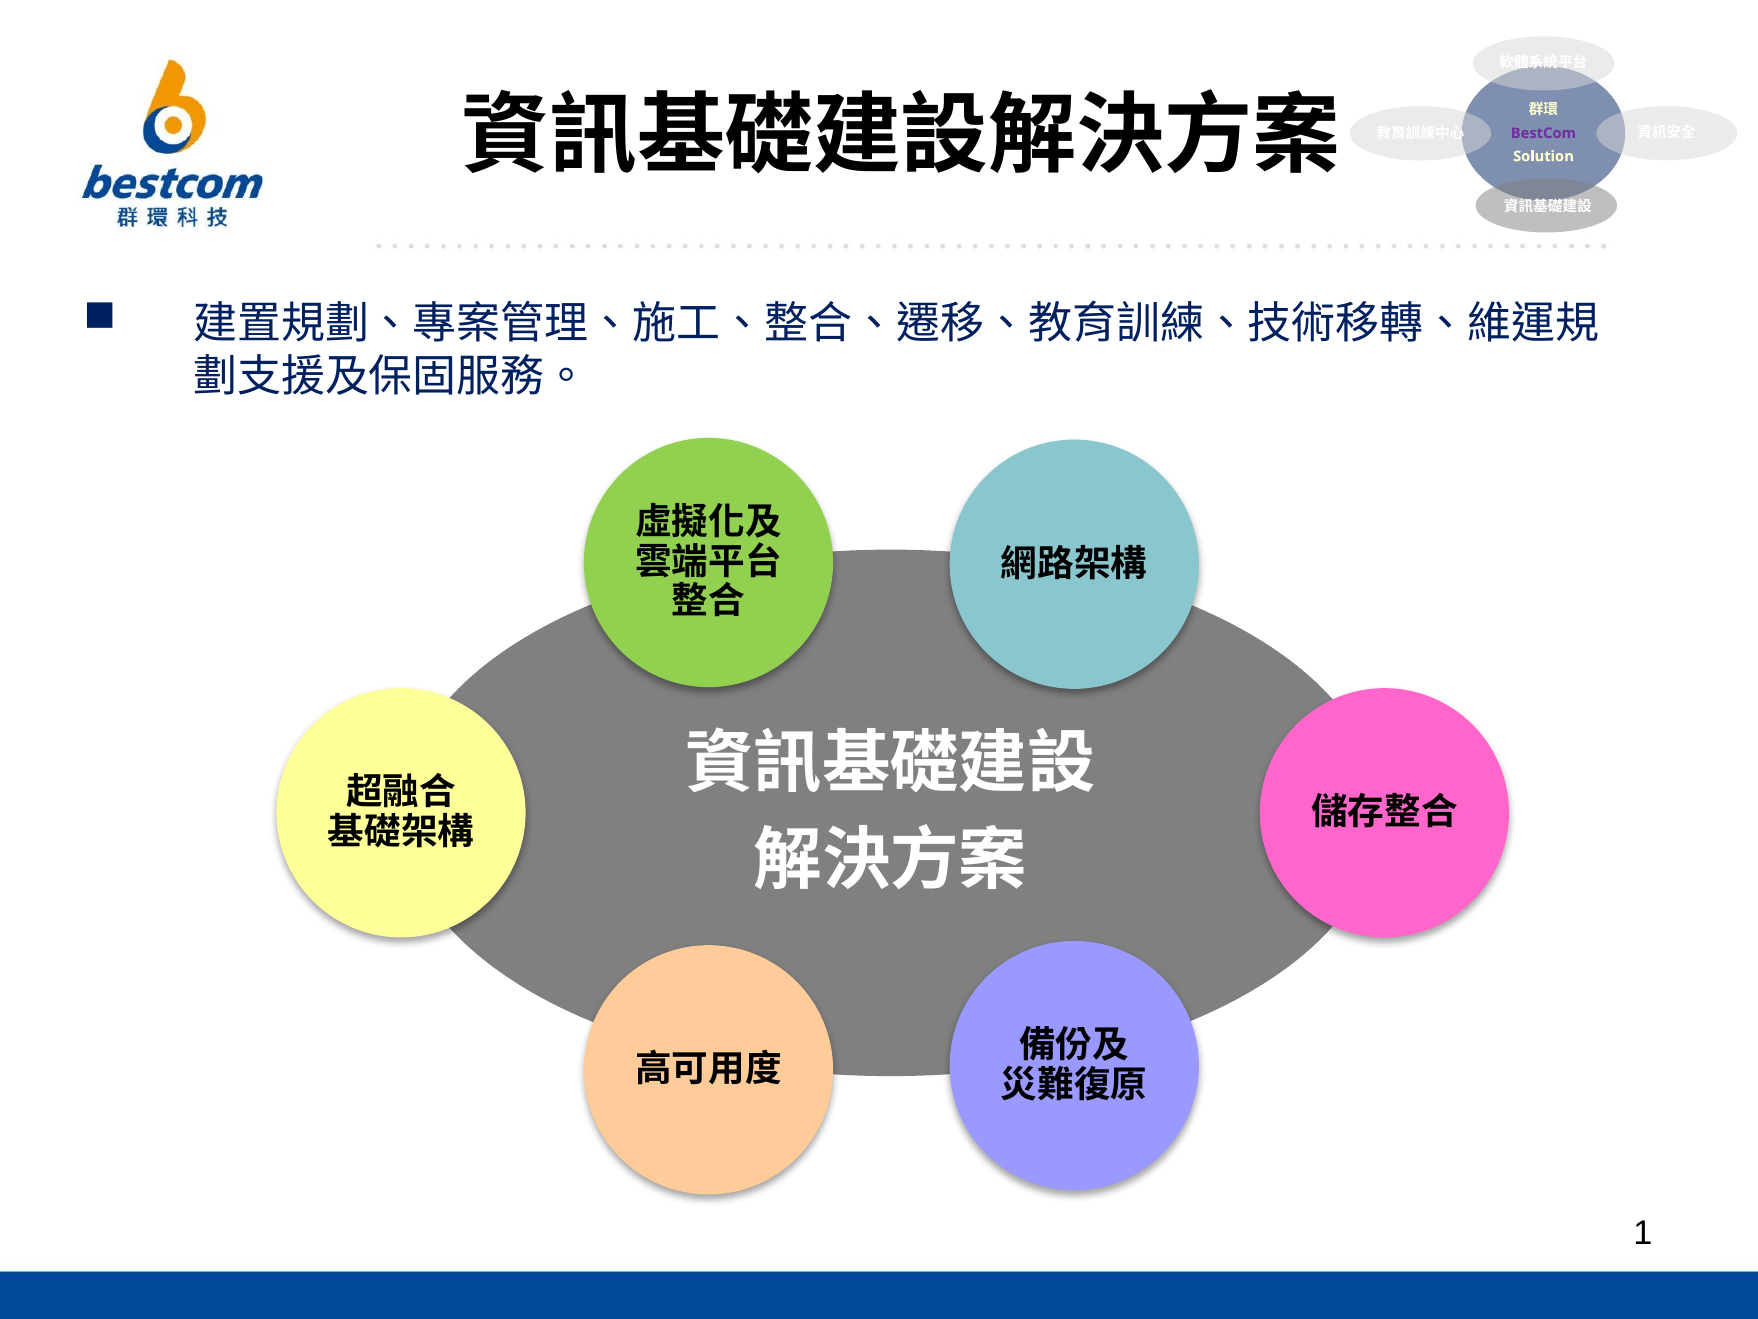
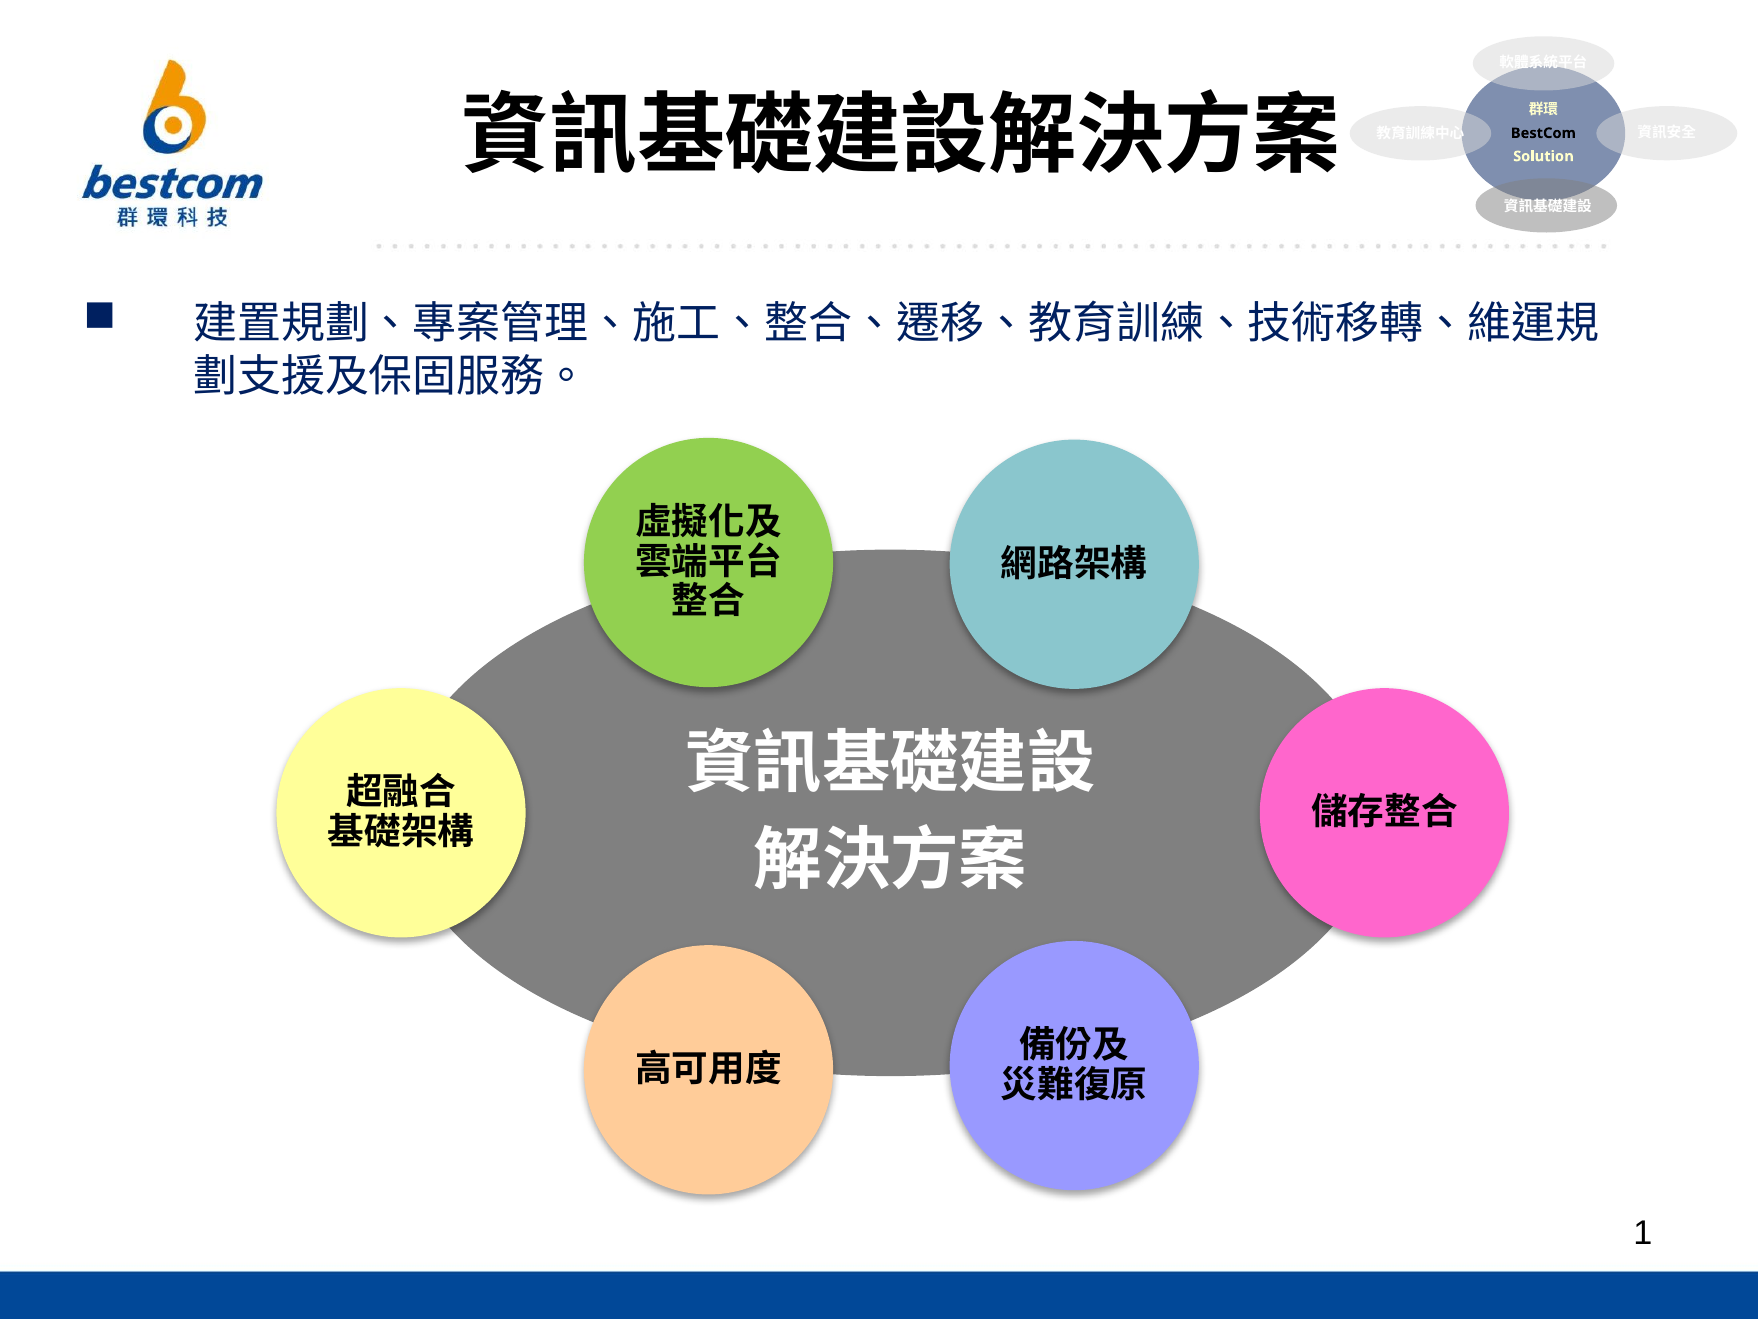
BestCom colour: purple -> black
